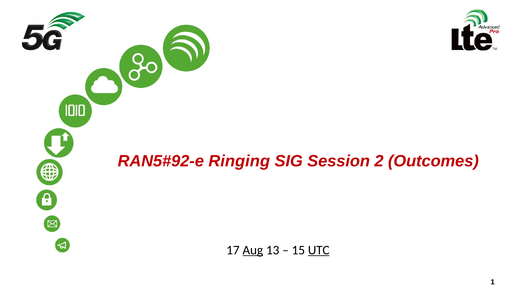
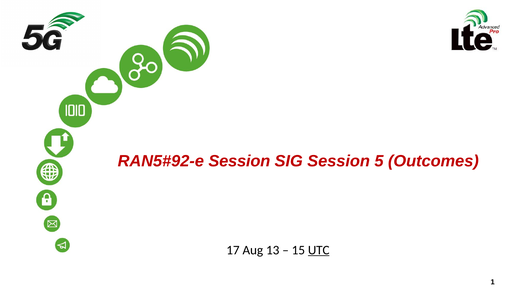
Ringing at (239, 161): Ringing -> Session
2: 2 -> 5
Aug underline: present -> none
